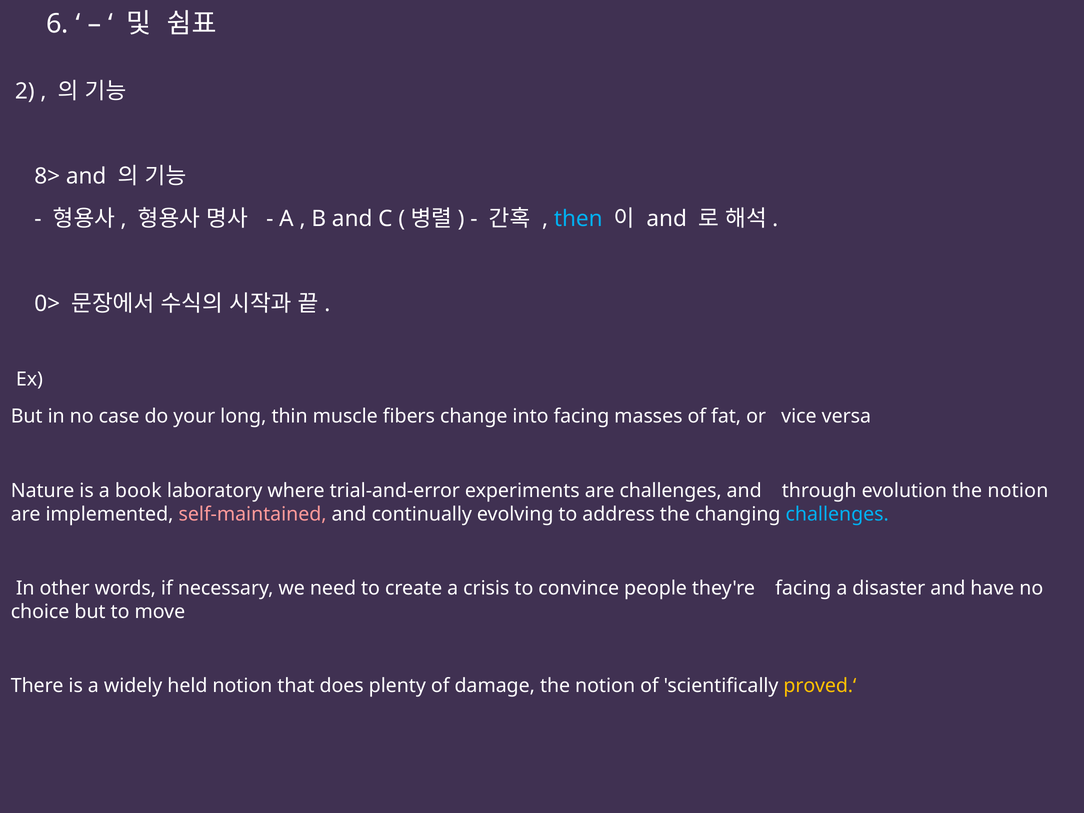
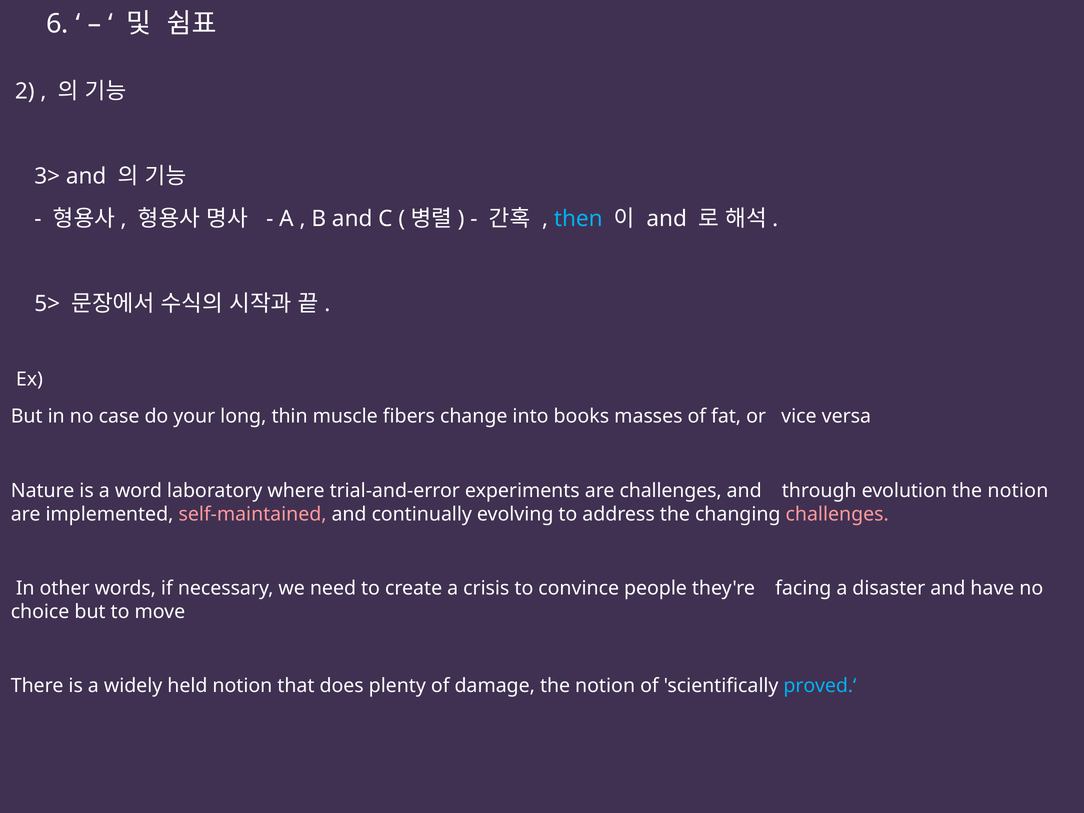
8>: 8> -> 3>
0>: 0> -> 5>
into facing: facing -> books
book: book -> word
challenges at (837, 514) colour: light blue -> pink
proved.‘ colour: yellow -> light blue
